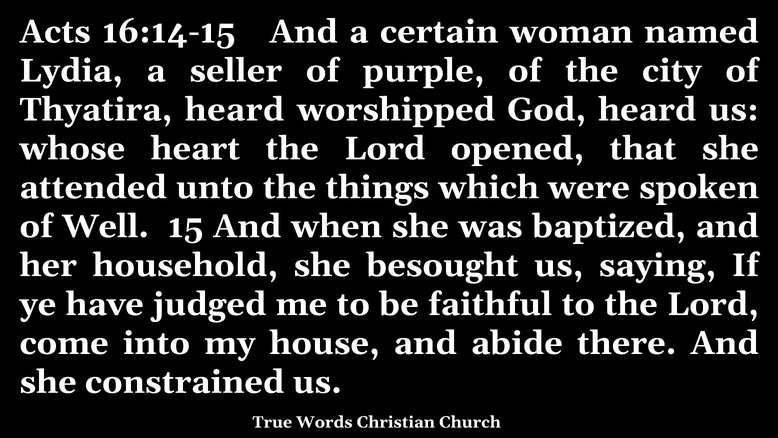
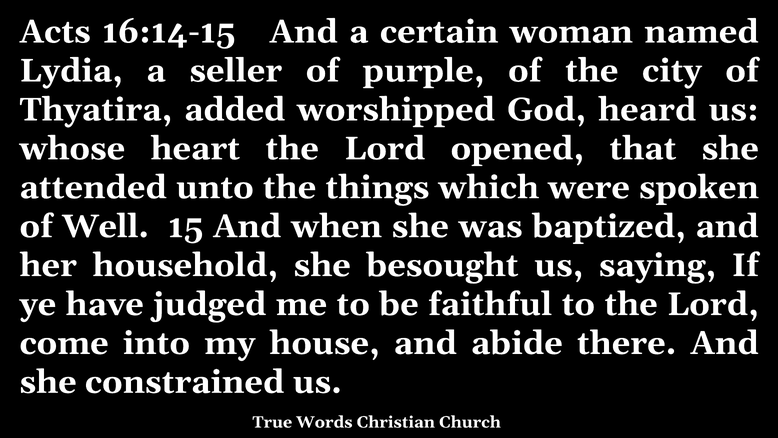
Thyatira heard: heard -> added
